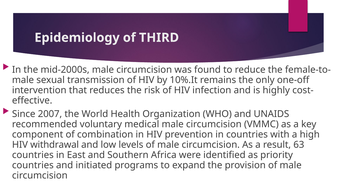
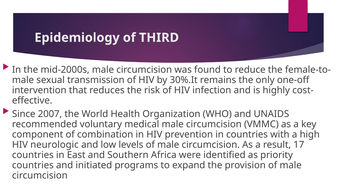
10%.It: 10%.It -> 30%.It
withdrawal: withdrawal -> neurologic
63: 63 -> 17
